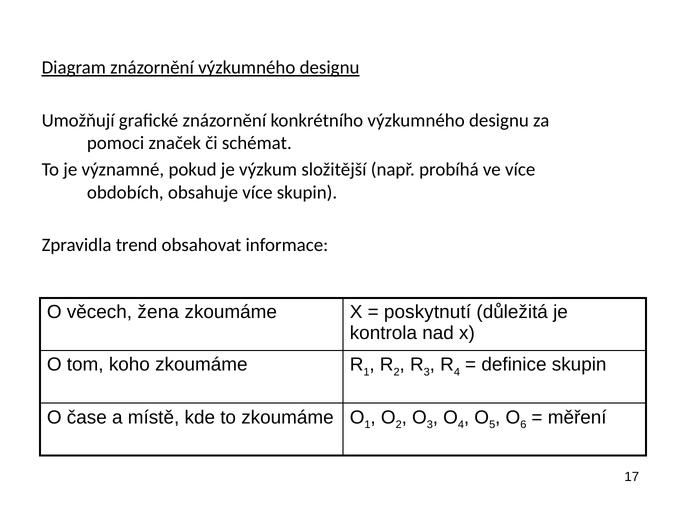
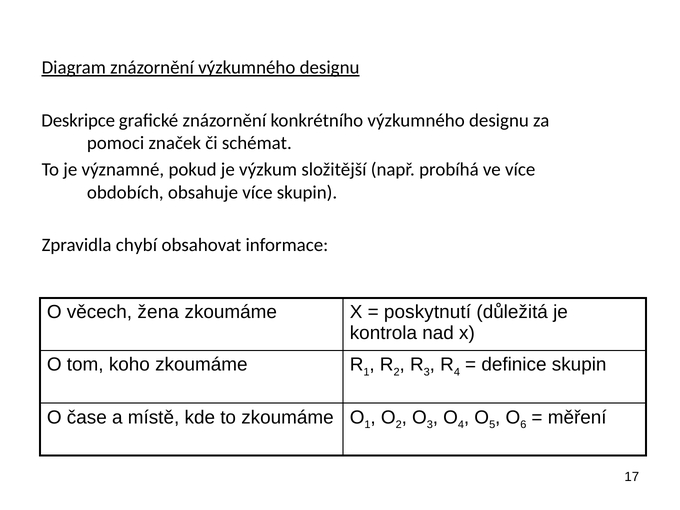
Umožňují: Umožňují -> Deskripce
trend: trend -> chybí
